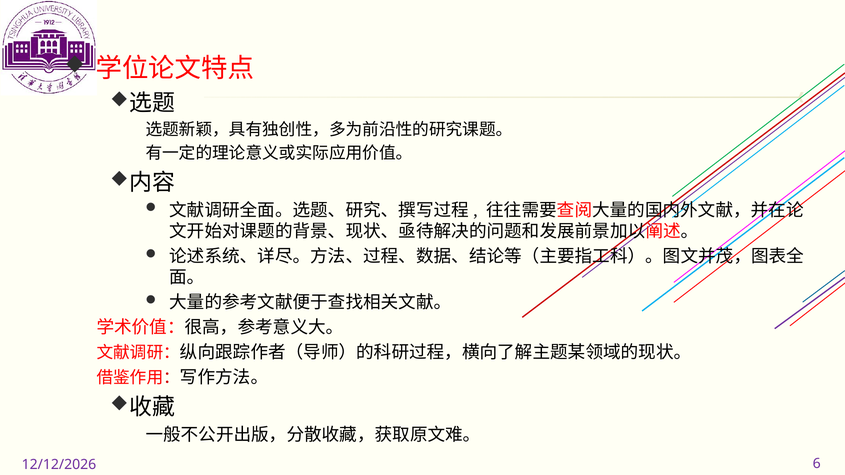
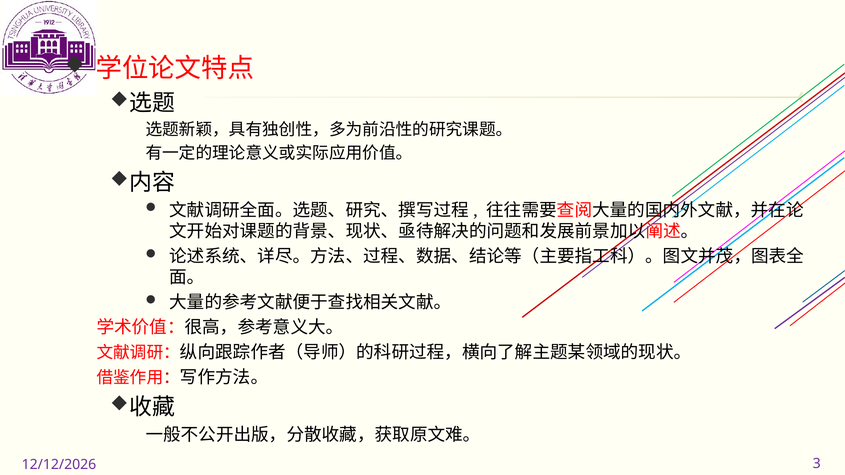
6: 6 -> 3
